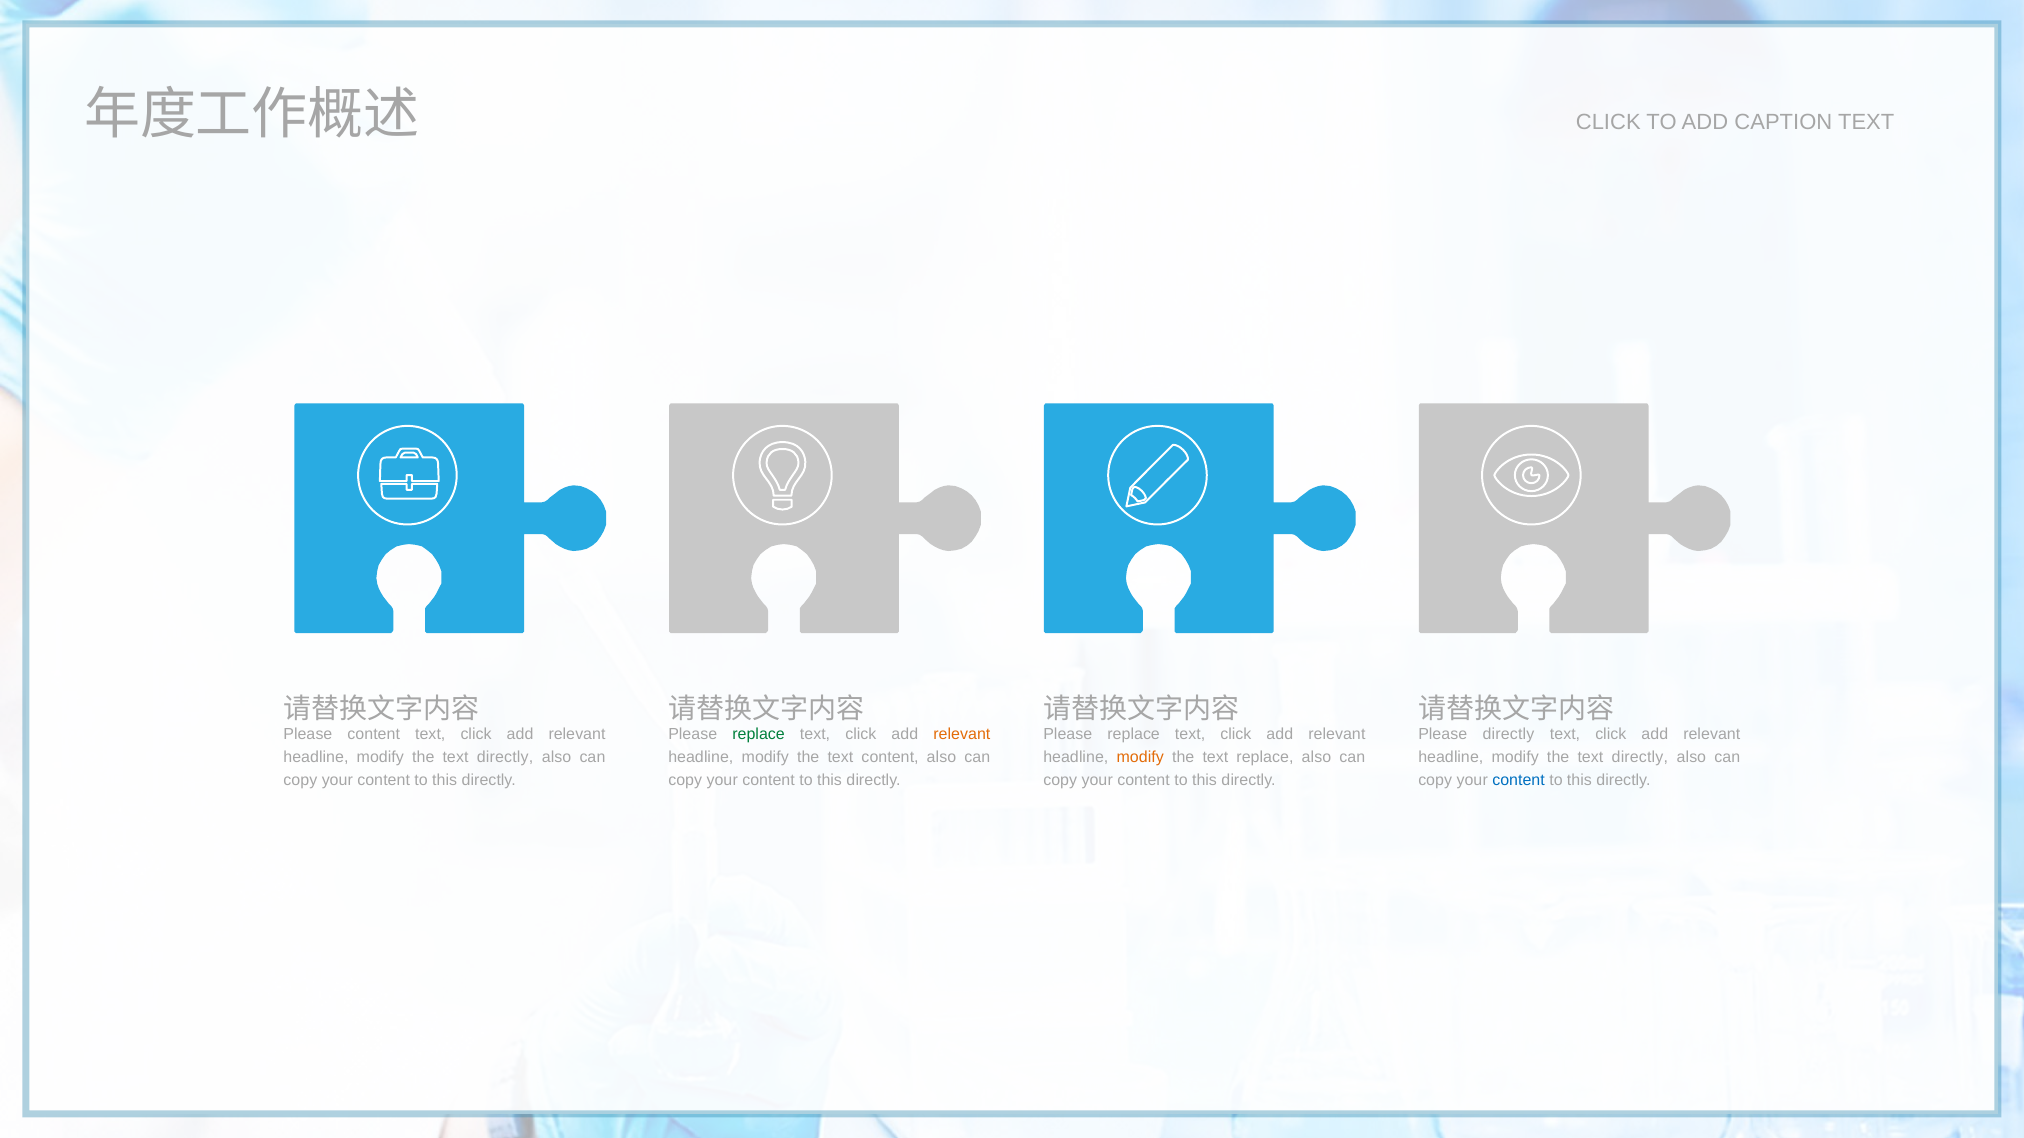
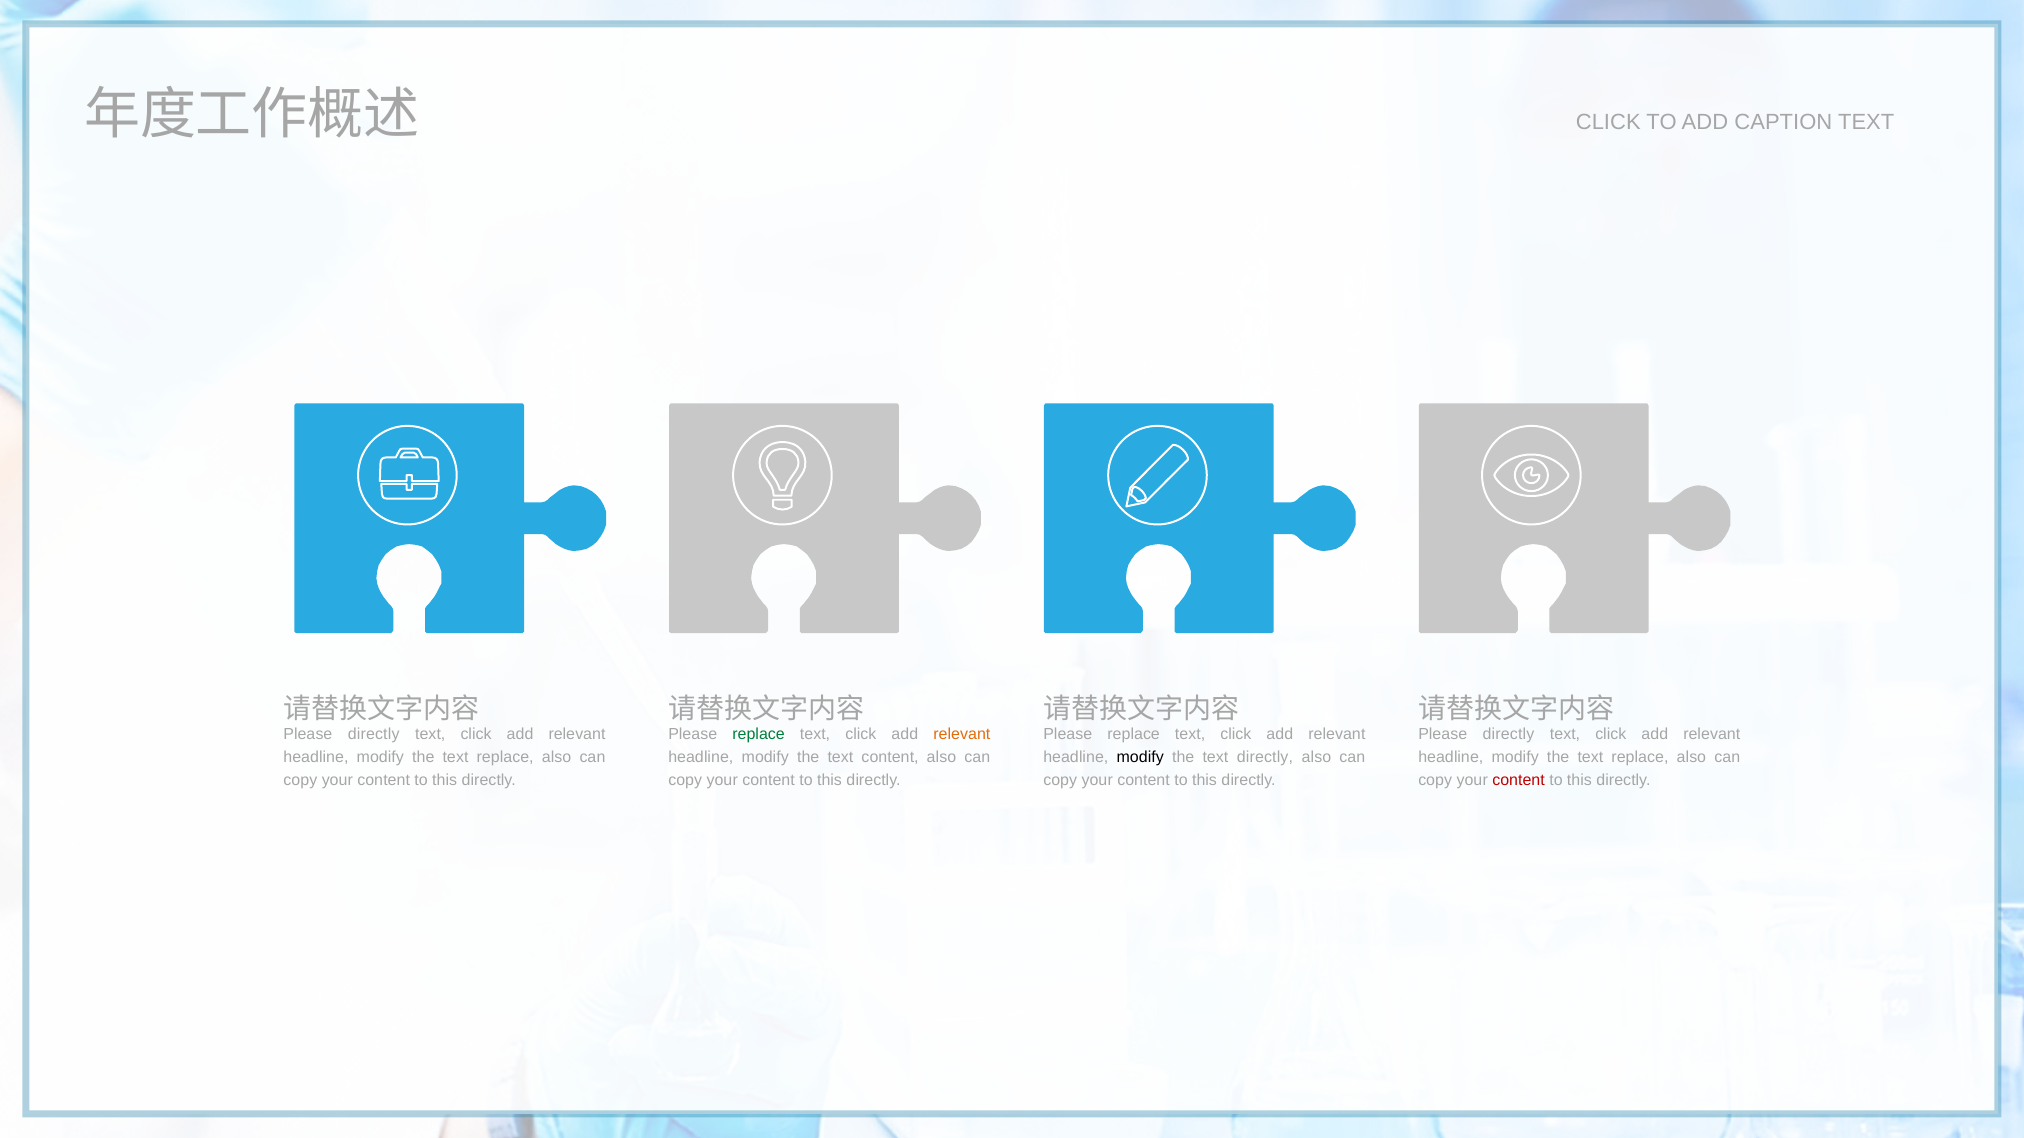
content at (374, 735): content -> directly
directly at (505, 758): directly -> replace
modify at (1140, 758) colour: orange -> black
text replace: replace -> directly
directly at (1640, 758): directly -> replace
content at (1519, 781) colour: blue -> red
